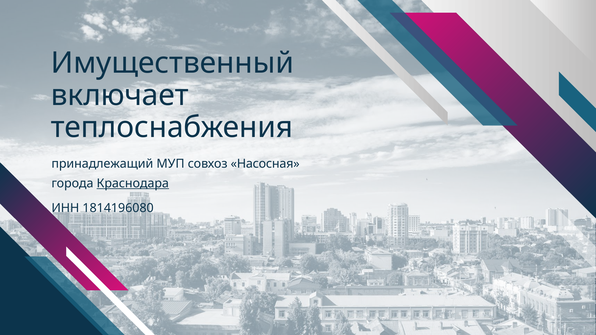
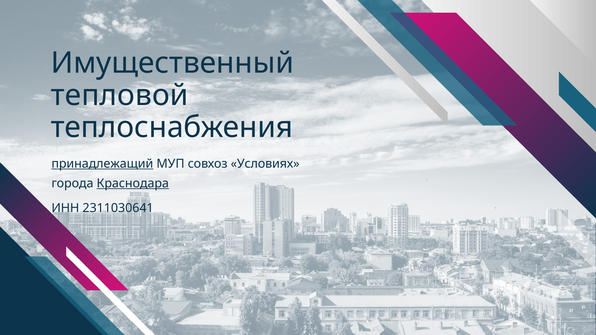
включает: включает -> тепловой
принадлежащий underline: none -> present
Насосная: Насосная -> Условиях
1814196080: 1814196080 -> 2311030641
